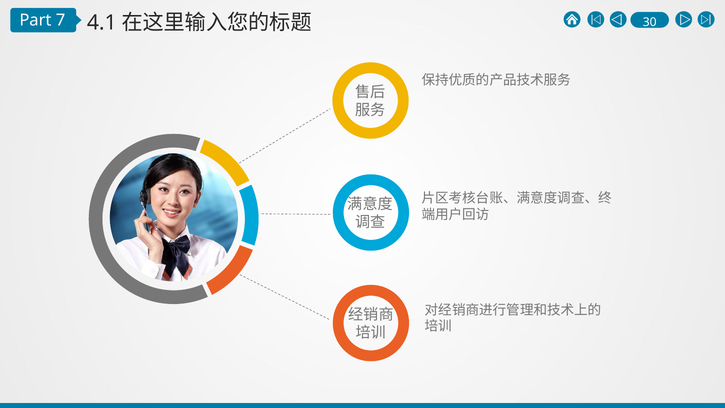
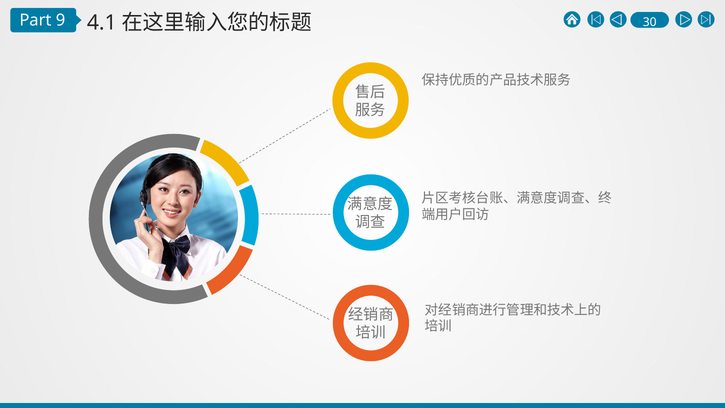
7: 7 -> 9
